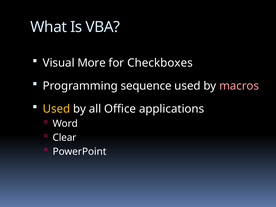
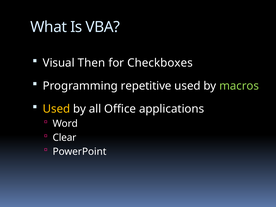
More: More -> Then
sequence: sequence -> repetitive
macros colour: pink -> light green
